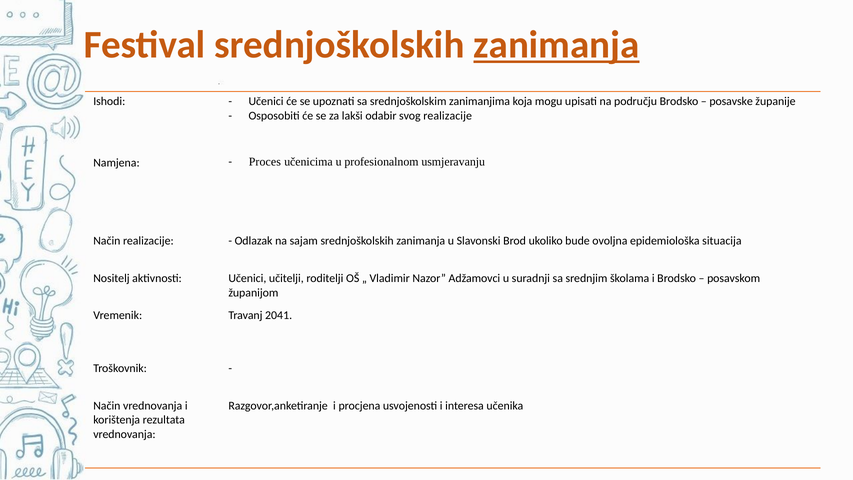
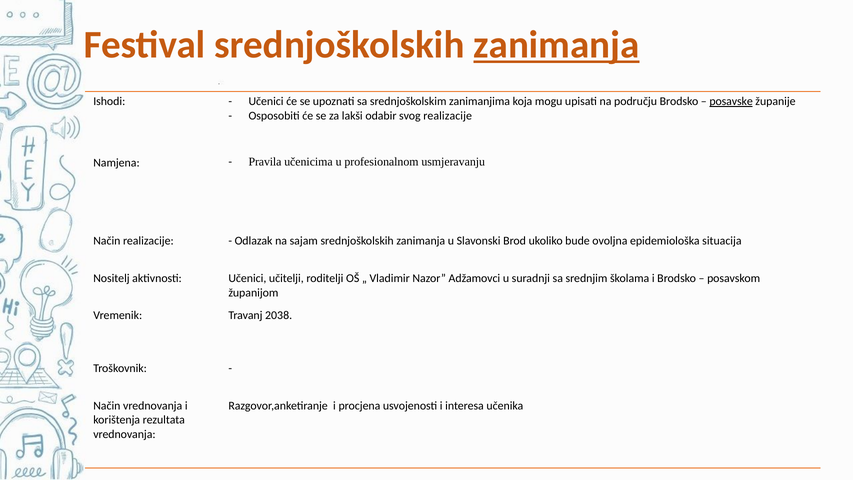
posavske underline: none -> present
Proces: Proces -> Pravila
2041: 2041 -> 2038
